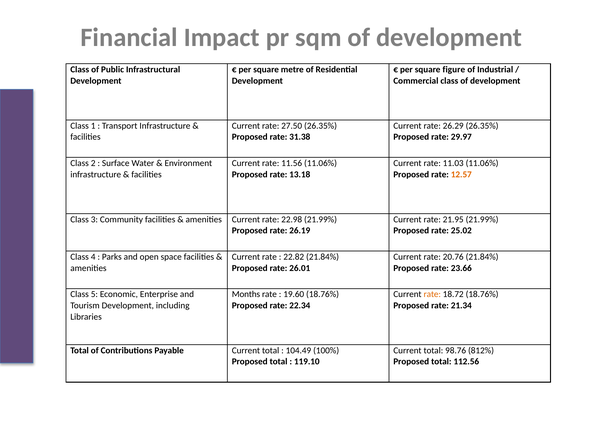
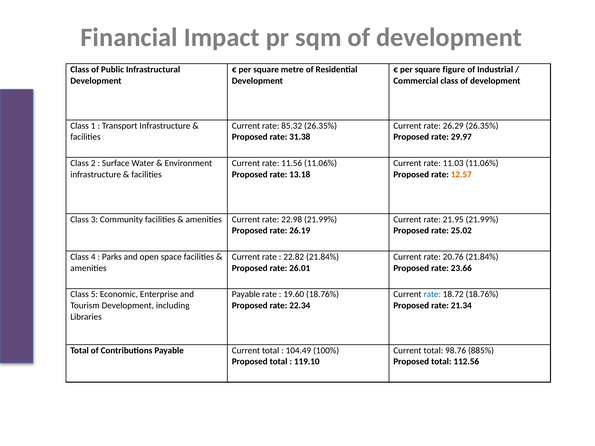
27.50: 27.50 -> 85.32
Months at (246, 294): Months -> Payable
rate at (432, 294) colour: orange -> blue
812%: 812% -> 885%
